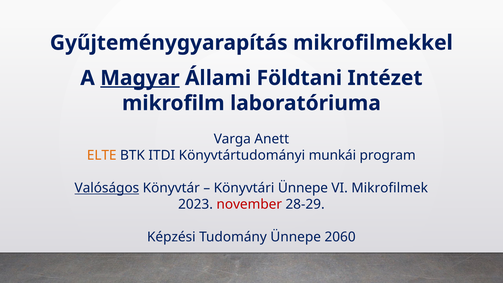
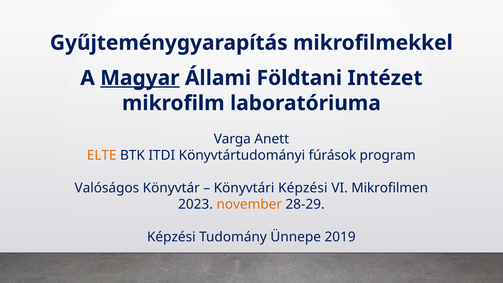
munkái: munkái -> fúrások
Valóságos underline: present -> none
Könyvtári Ünnepe: Ünnepe -> Képzési
Mikrofilmek: Mikrofilmek -> Mikrofilmen
november colour: red -> orange
2060: 2060 -> 2019
